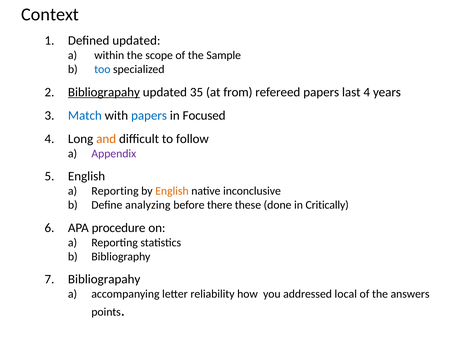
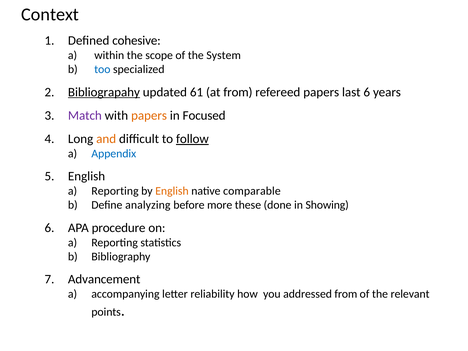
Defined updated: updated -> cohesive
Sample: Sample -> System
35: 35 -> 61
last 4: 4 -> 6
Match colour: blue -> purple
papers at (149, 116) colour: blue -> orange
follow underline: none -> present
Appendix colour: purple -> blue
inconclusive: inconclusive -> comparable
there: there -> more
Critically: Critically -> Showing
Bibliograpahy at (104, 279): Bibliograpahy -> Advancement
addressed local: local -> from
answers: answers -> relevant
